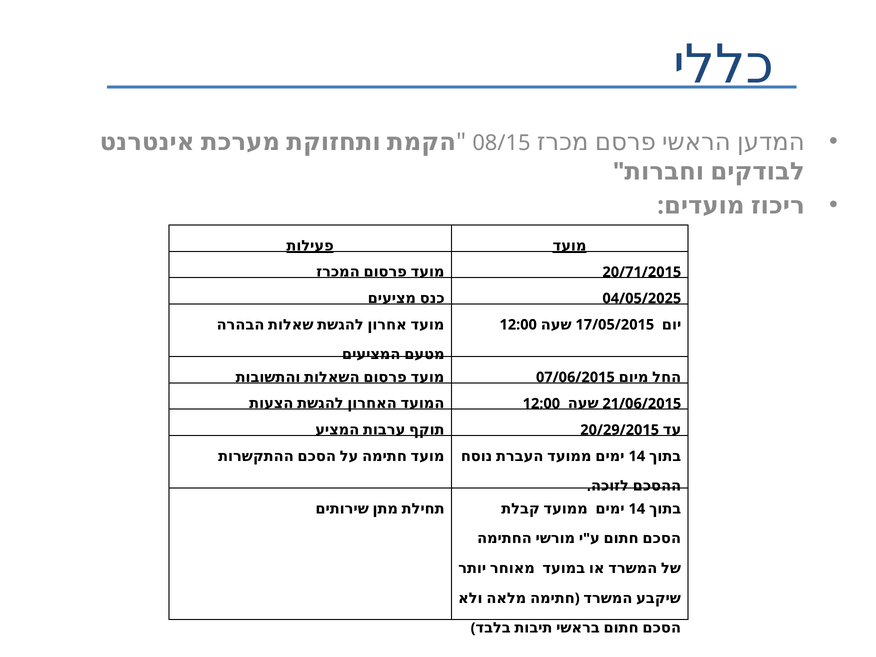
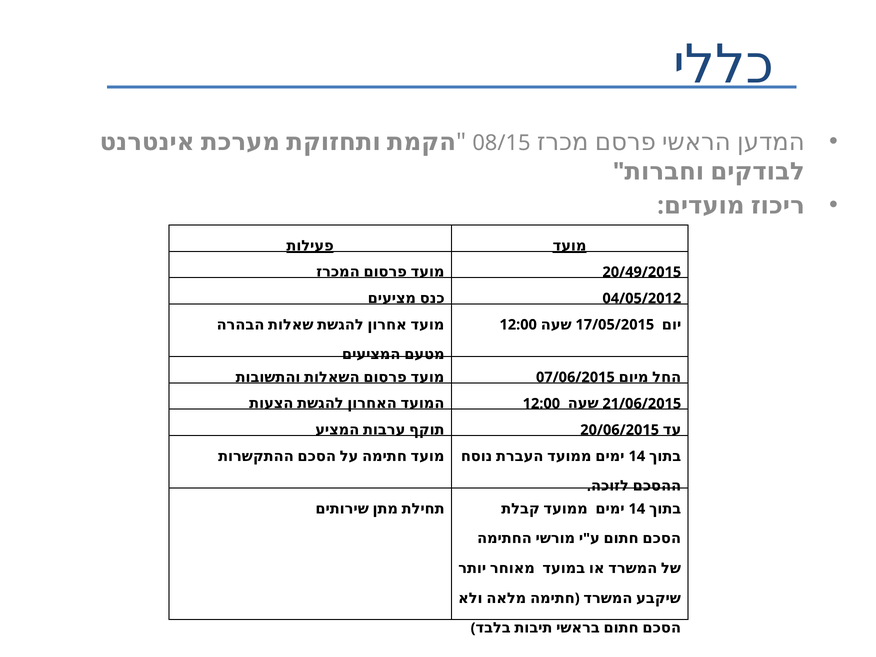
20/71/2015: 20/71/2015 -> 20/49/2015
04/05/2025: 04/05/2025 -> 04/05/2012
20/29/2015: 20/29/2015 -> 20/06/2015
